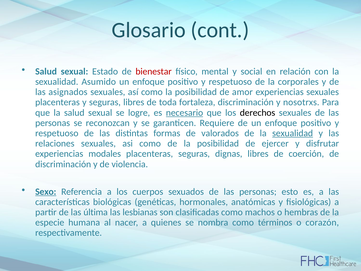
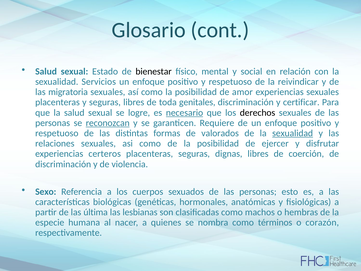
bienestar colour: red -> black
Asumido: Asumido -> Servicios
corporales: corporales -> reivindicar
asignados: asignados -> migratoria
fortaleza: fortaleza -> genitales
nosotrxs: nosotrxs -> certificar
reconozcan underline: none -> present
modales: modales -> certeros
Sexo underline: present -> none
